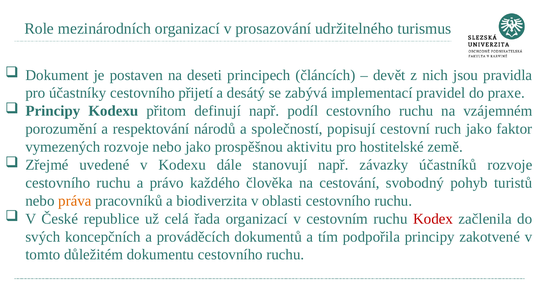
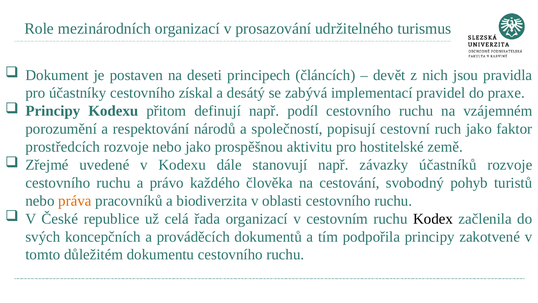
přijetí: přijetí -> získal
vymezených: vymezených -> prostředcích
Kodex colour: red -> black
